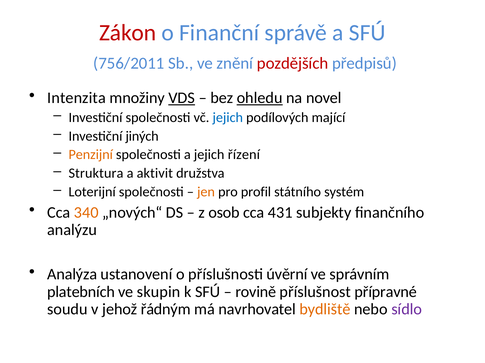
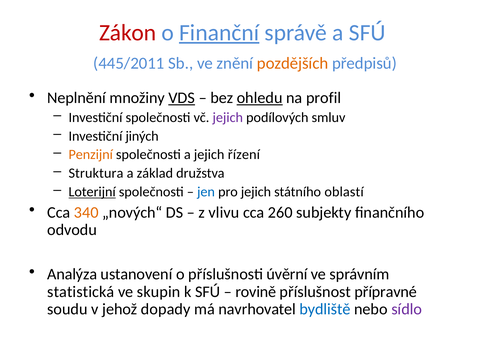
Finanční underline: none -> present
756/2011: 756/2011 -> 445/2011
pozdějších colour: red -> orange
Intenzita: Intenzita -> Neplnění
novel: novel -> profil
jejich at (228, 118) colour: blue -> purple
mající: mající -> smluv
aktivit: aktivit -> základ
Loterijní underline: none -> present
jen colour: orange -> blue
pro profil: profil -> jejich
systém: systém -> oblastí
osob: osob -> vlivu
431: 431 -> 260
analýzu: analýzu -> odvodu
platebních: platebních -> statistická
řádným: řádným -> dopady
bydliště colour: orange -> blue
